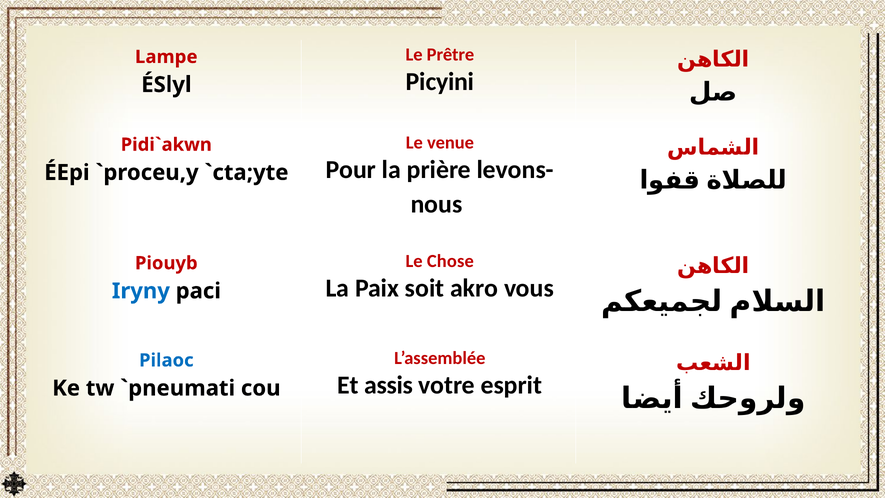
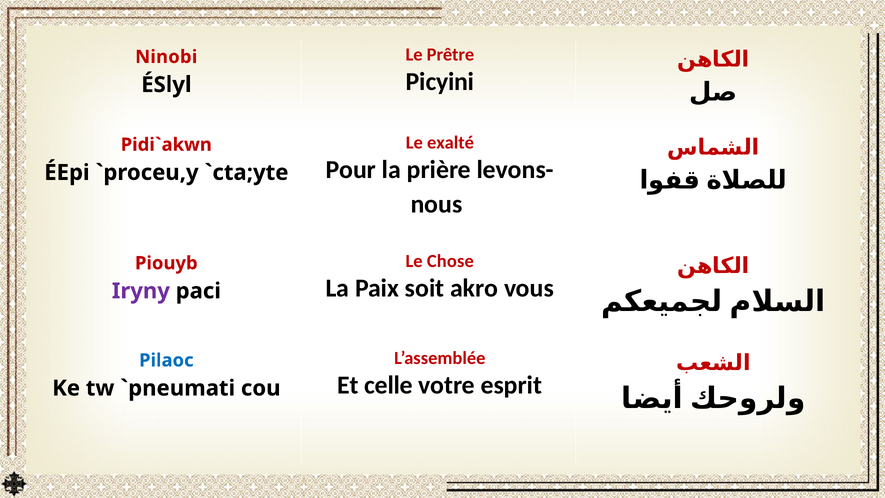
Lampe: Lampe -> Ninobi
venue: venue -> exalté
Iryny colour: blue -> purple
assis: assis -> celle
